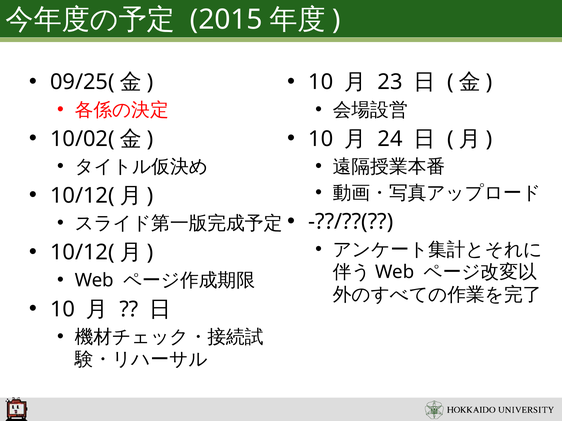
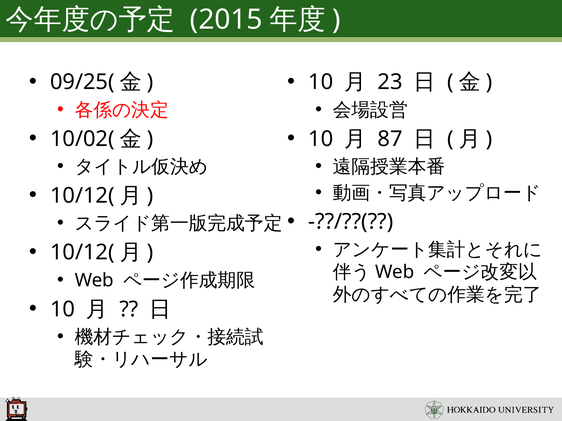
24: 24 -> 87
